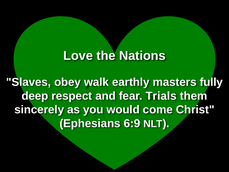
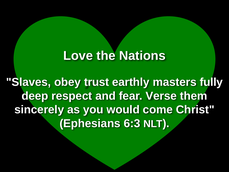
walk: walk -> trust
Trials: Trials -> Verse
6:9: 6:9 -> 6:3
